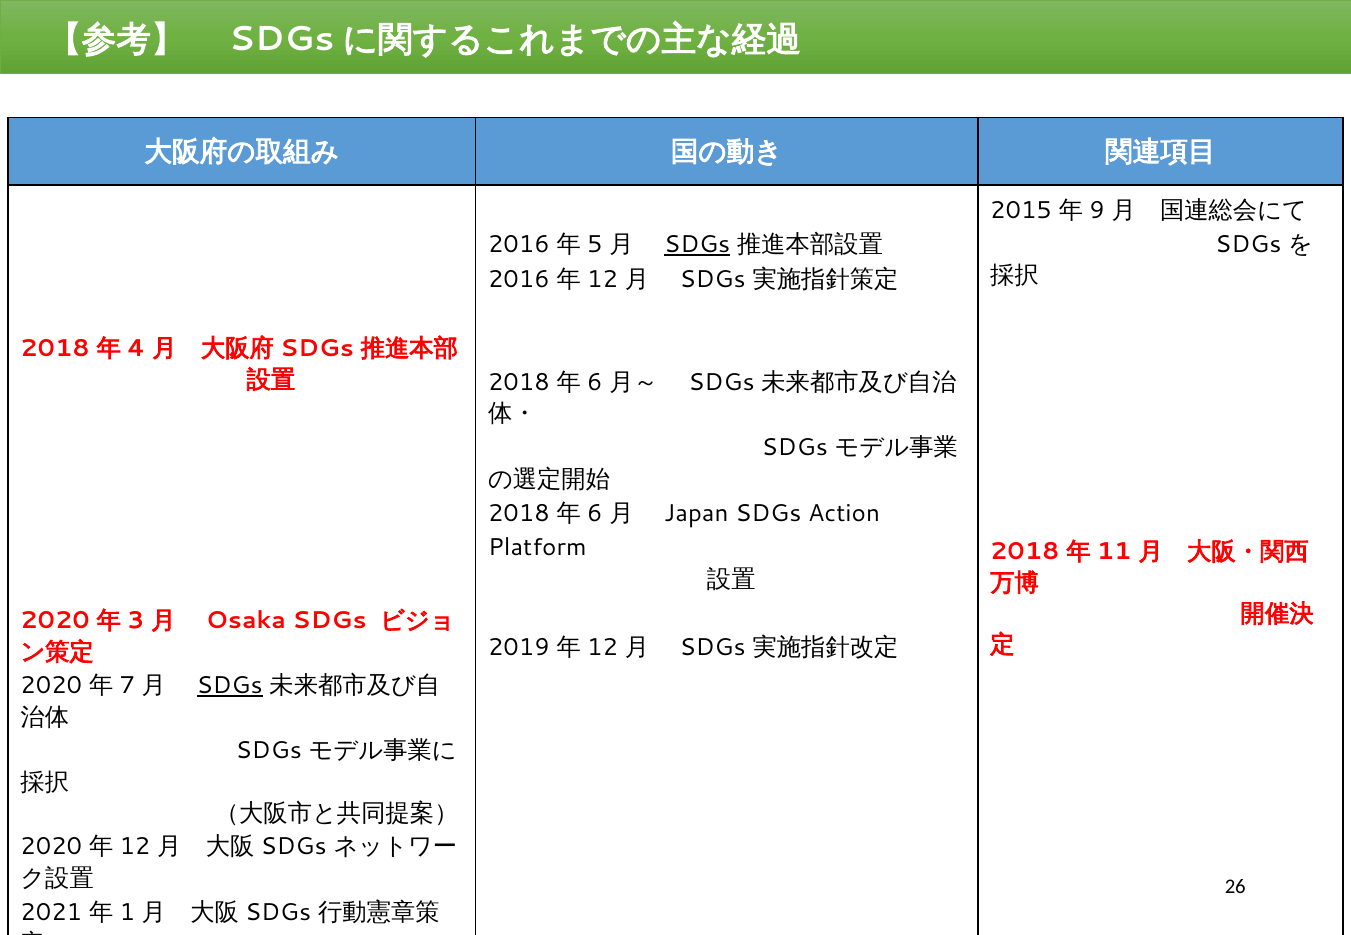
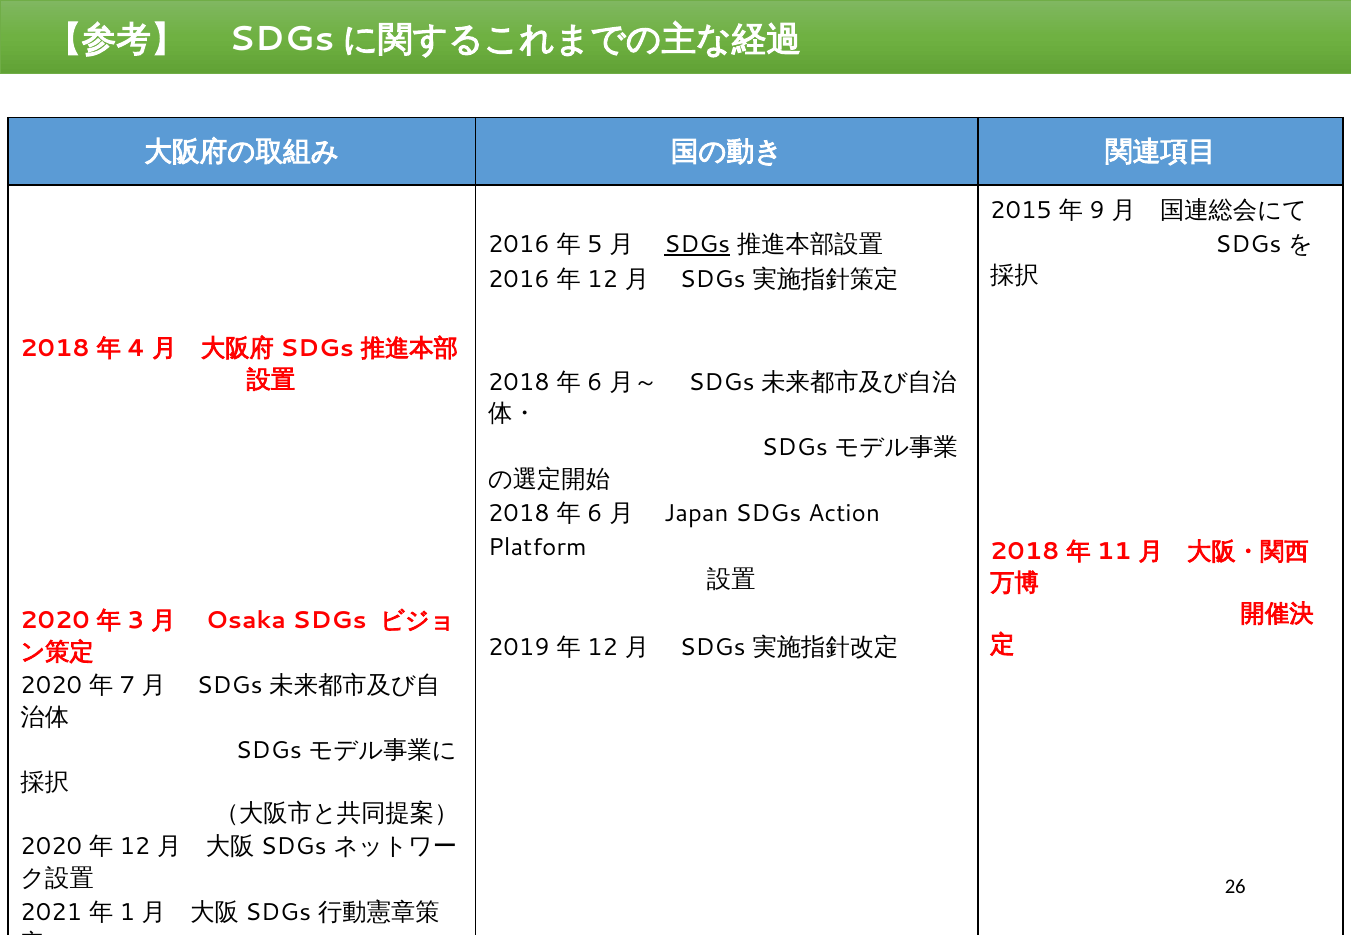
SDGs at (230, 686) underline: present -> none
